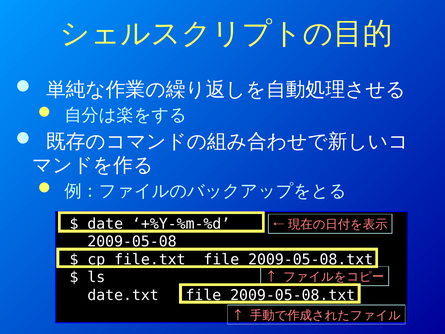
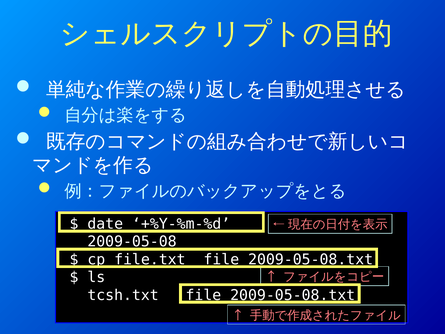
date.txt: date.txt -> tcsh.txt
